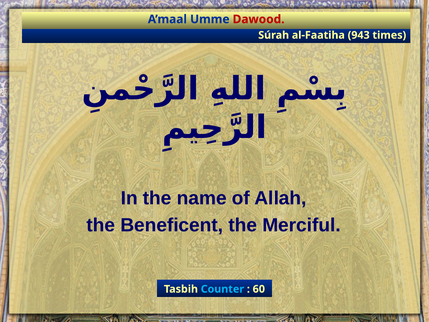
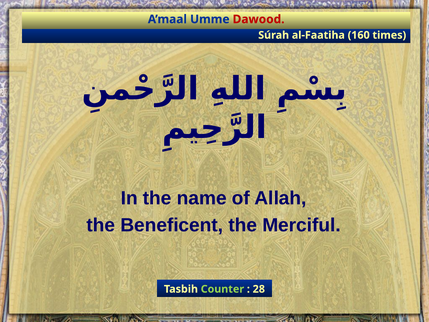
943: 943 -> 160
Counter colour: light blue -> light green
60: 60 -> 28
